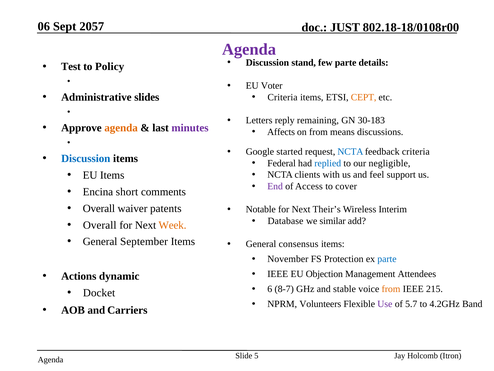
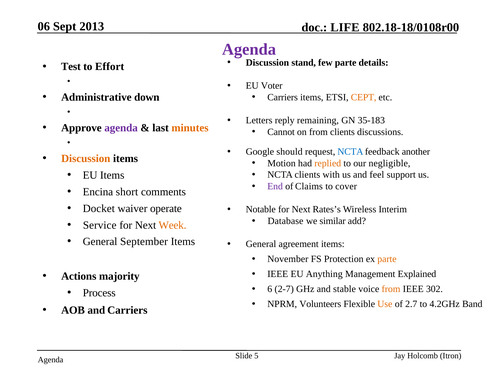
2057: 2057 -> 2013
JUST: JUST -> LIFE
Policy: Policy -> Effort
slides: slides -> down
Criteria at (283, 97): Criteria -> Carriers
30-183: 30-183 -> 35-183
agenda at (121, 128) colour: orange -> purple
minutes colour: purple -> orange
Affects: Affects -> Cannot
from means: means -> clients
started: started -> should
feedback criteria: criteria -> another
Discussion at (86, 158) colour: blue -> orange
Federal: Federal -> Motion
replied colour: blue -> orange
Access: Access -> Claims
Overall at (99, 208): Overall -> Docket
patents: patents -> operate
Their’s: Their’s -> Rates’s
Overall at (100, 225): Overall -> Service
consensus: consensus -> agreement
parte at (387, 259) colour: blue -> orange
Objection: Objection -> Anything
Attendees: Attendees -> Explained
dynamic: dynamic -> majority
8-7: 8-7 -> 2-7
215: 215 -> 302
Docket: Docket -> Process
Use colour: purple -> orange
5.7: 5.7 -> 2.7
